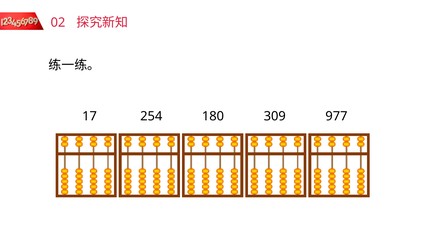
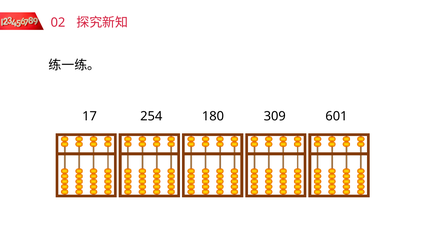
977: 977 -> 601
